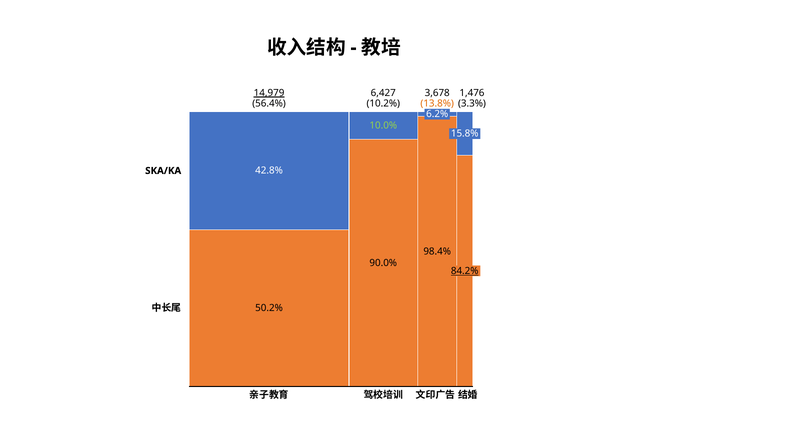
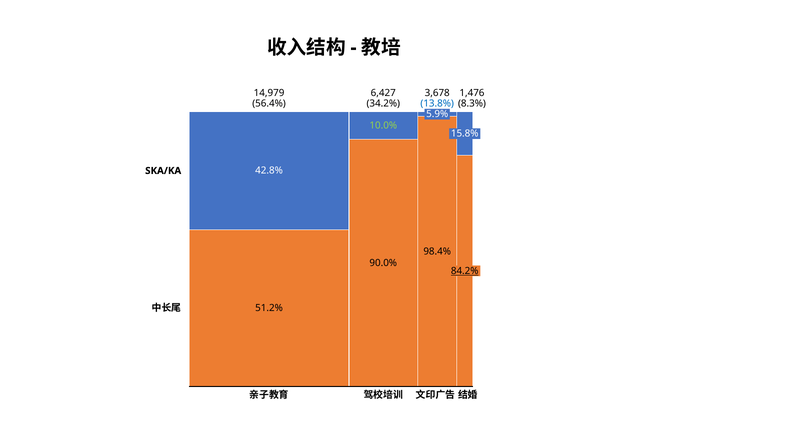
14,979 underline: present -> none
10.2%: 10.2% -> 34.2%
13.8% colour: orange -> blue
3.3%: 3.3% -> 8.3%
6.2%: 6.2% -> 5.9%
50.2%: 50.2% -> 51.2%
